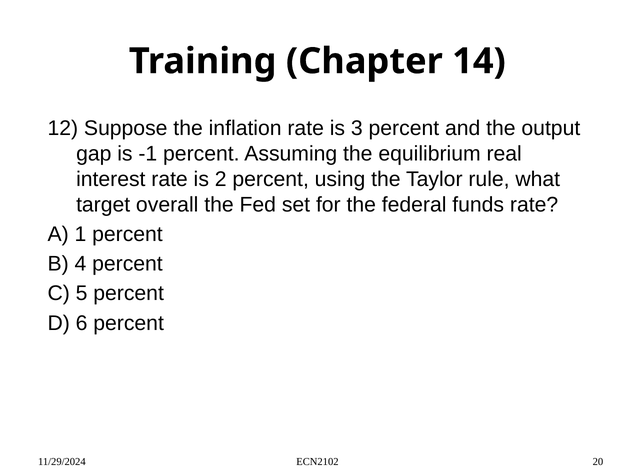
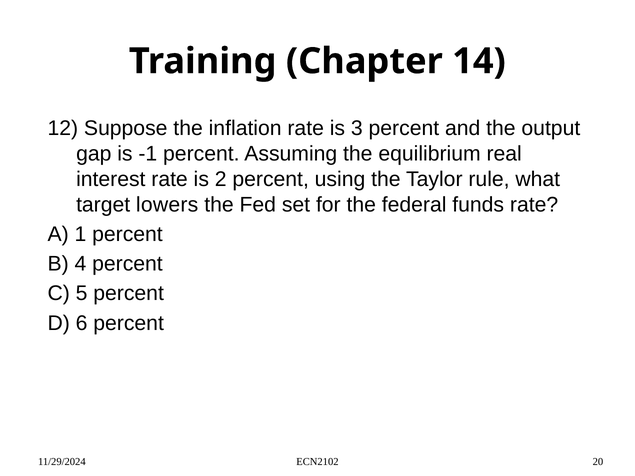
overall: overall -> lowers
